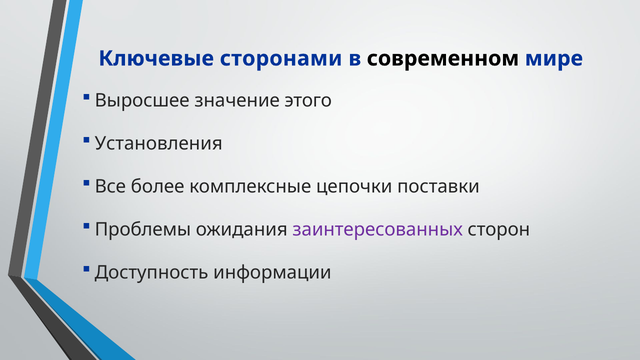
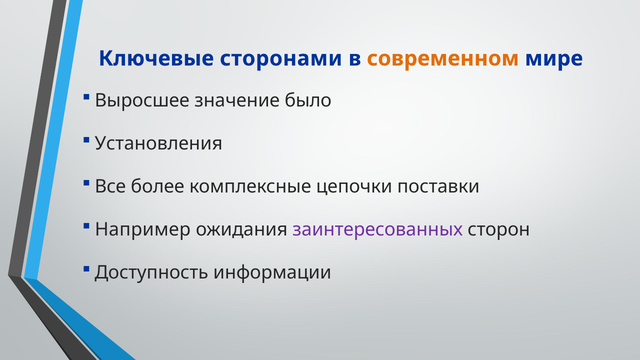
современном colour: black -> orange
этого: этого -> было
Проблемы: Проблемы -> Например
